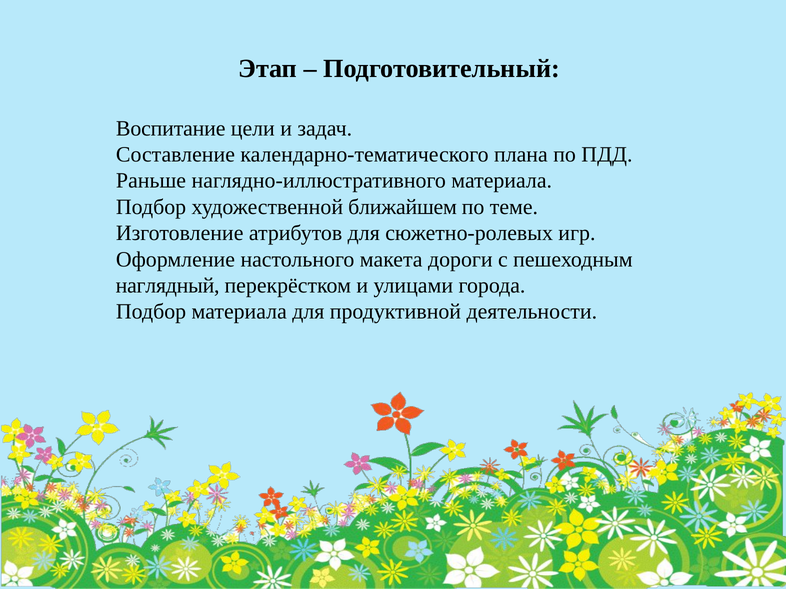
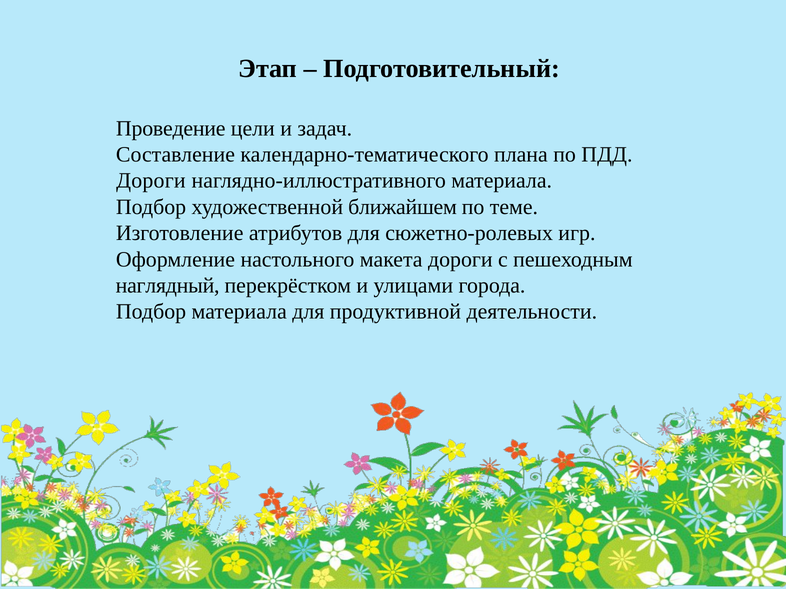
Воспитание: Воспитание -> Проведение
Раньше at (151, 181): Раньше -> Дороги
